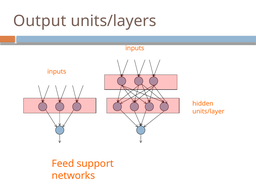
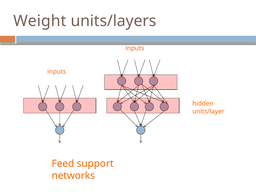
Output: Output -> Weight
